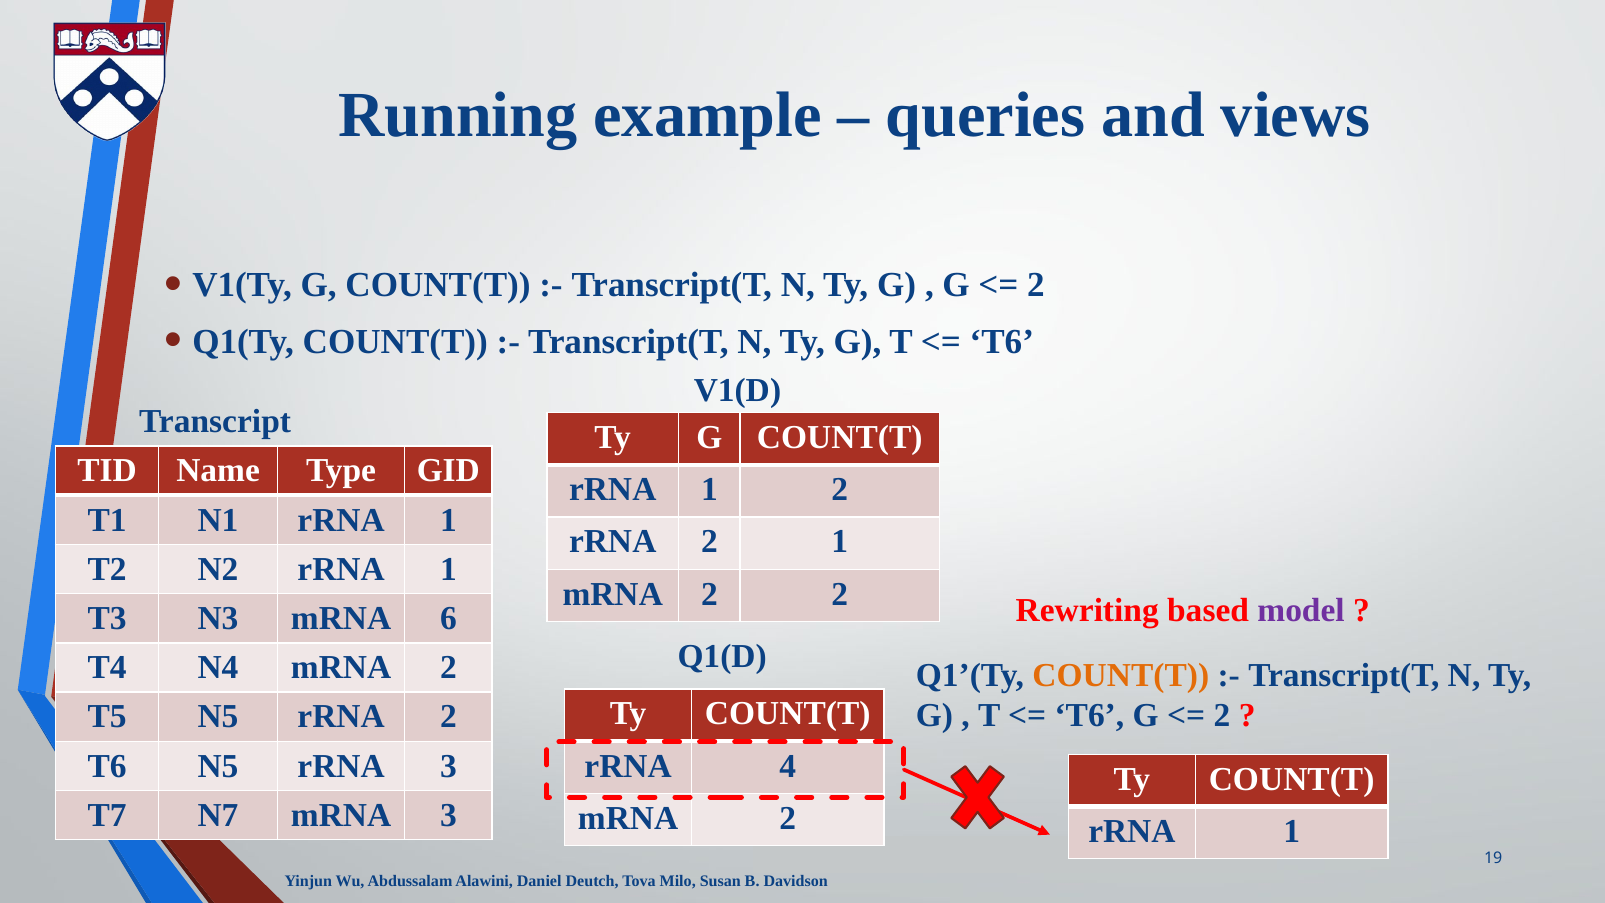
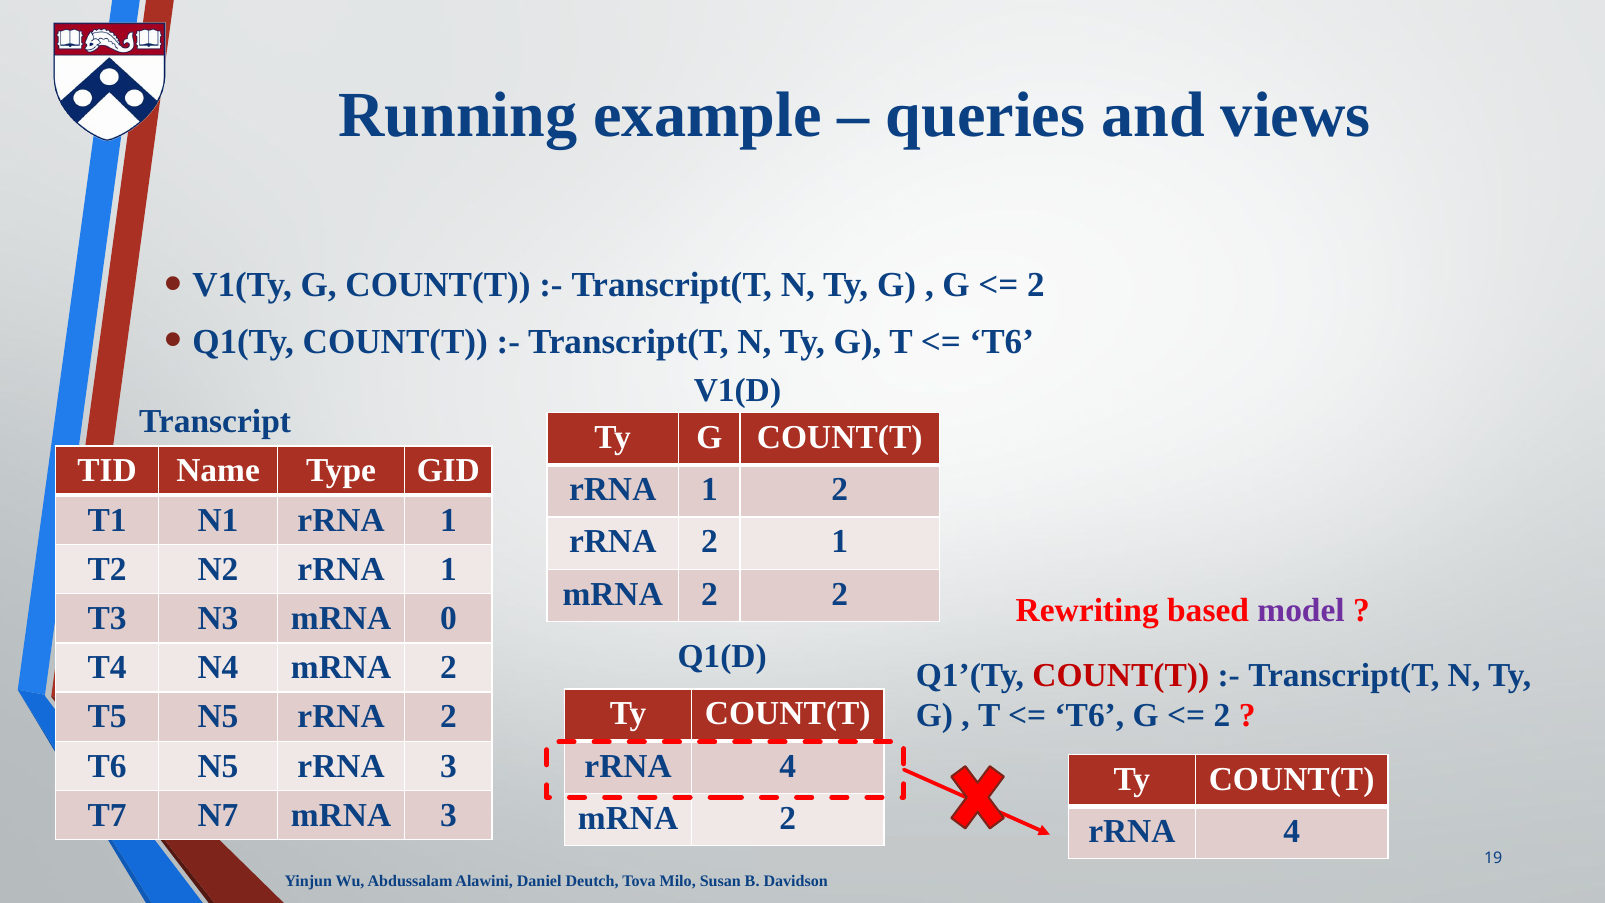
6: 6 -> 0
COUNT(T at (1121, 675) colour: orange -> red
1 at (1292, 831): 1 -> 4
